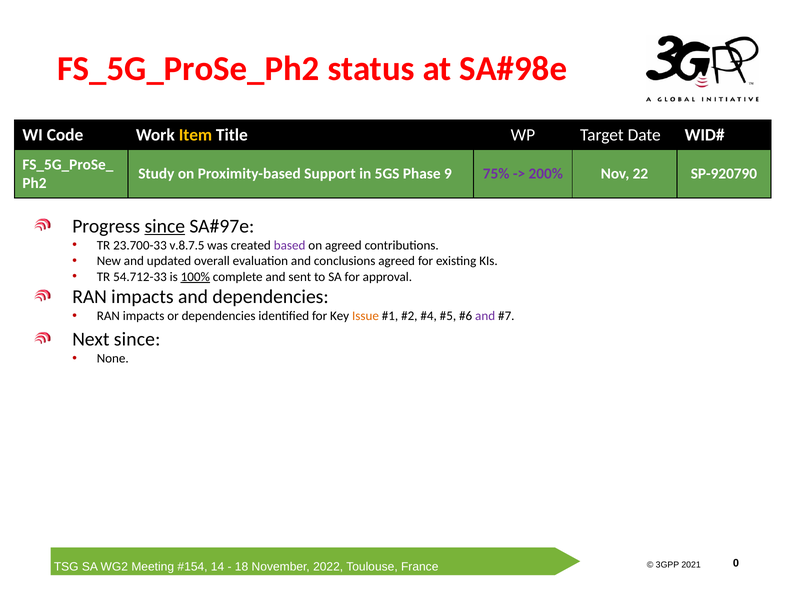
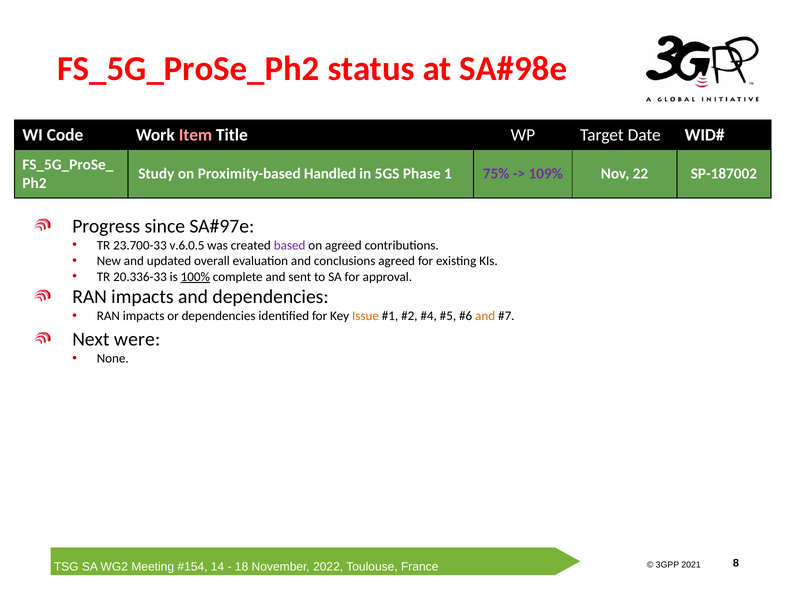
Item colour: yellow -> pink
Support: Support -> Handled
9: 9 -> 1
200%: 200% -> 109%
SP-920790: SP-920790 -> SP-187002
since at (165, 226) underline: present -> none
v.8.7.5: v.8.7.5 -> v.6.0.5
54.712-33: 54.712-33 -> 20.336-33
and at (485, 316) colour: purple -> orange
Next since: since -> were
0: 0 -> 8
